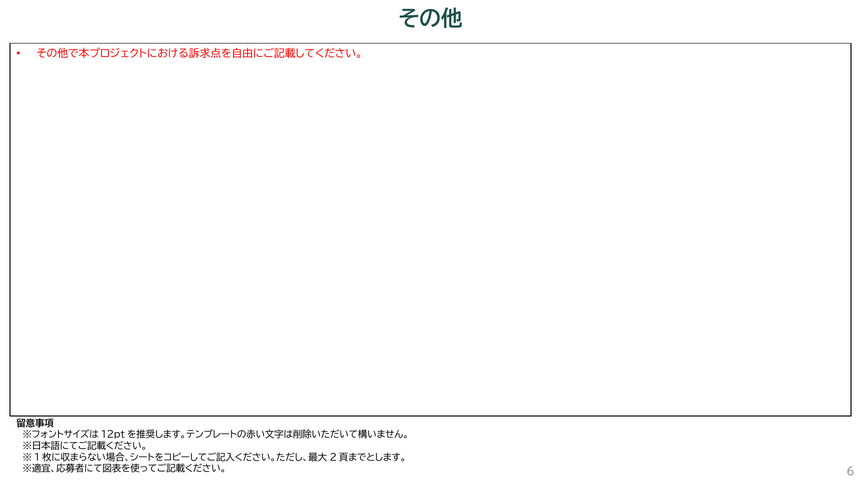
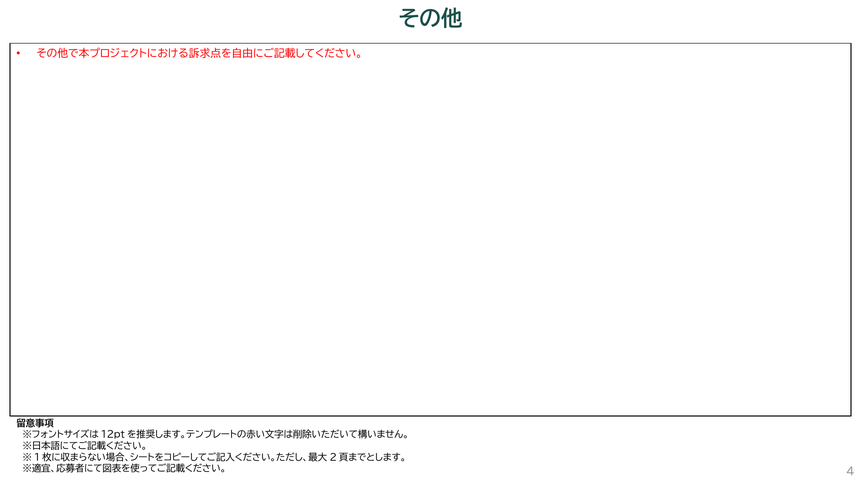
6: 6 -> 4
